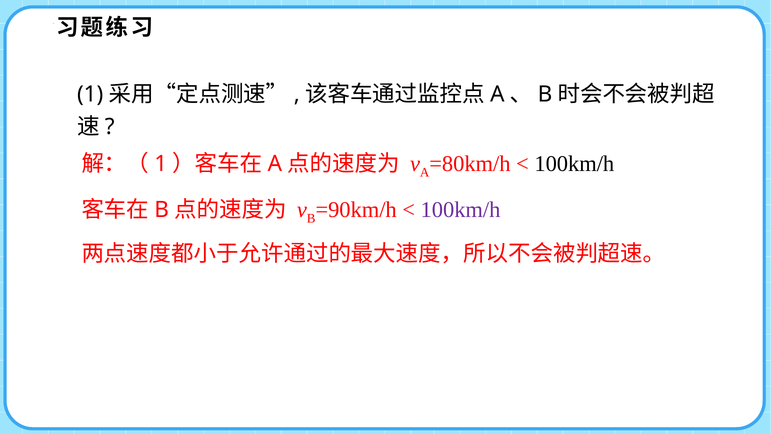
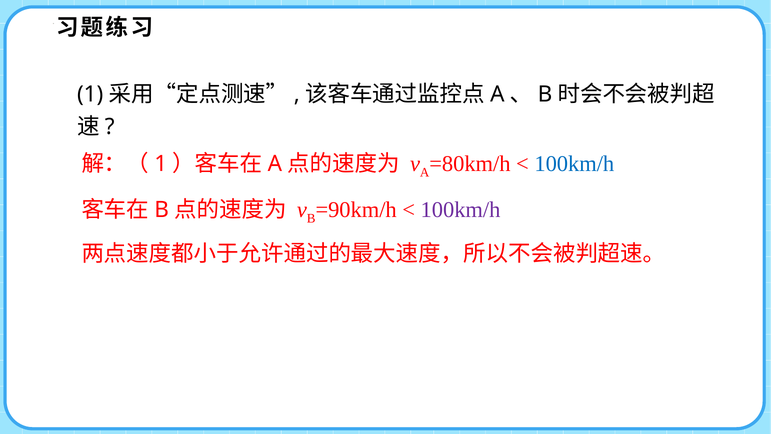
100km/h at (574, 164) colour: black -> blue
